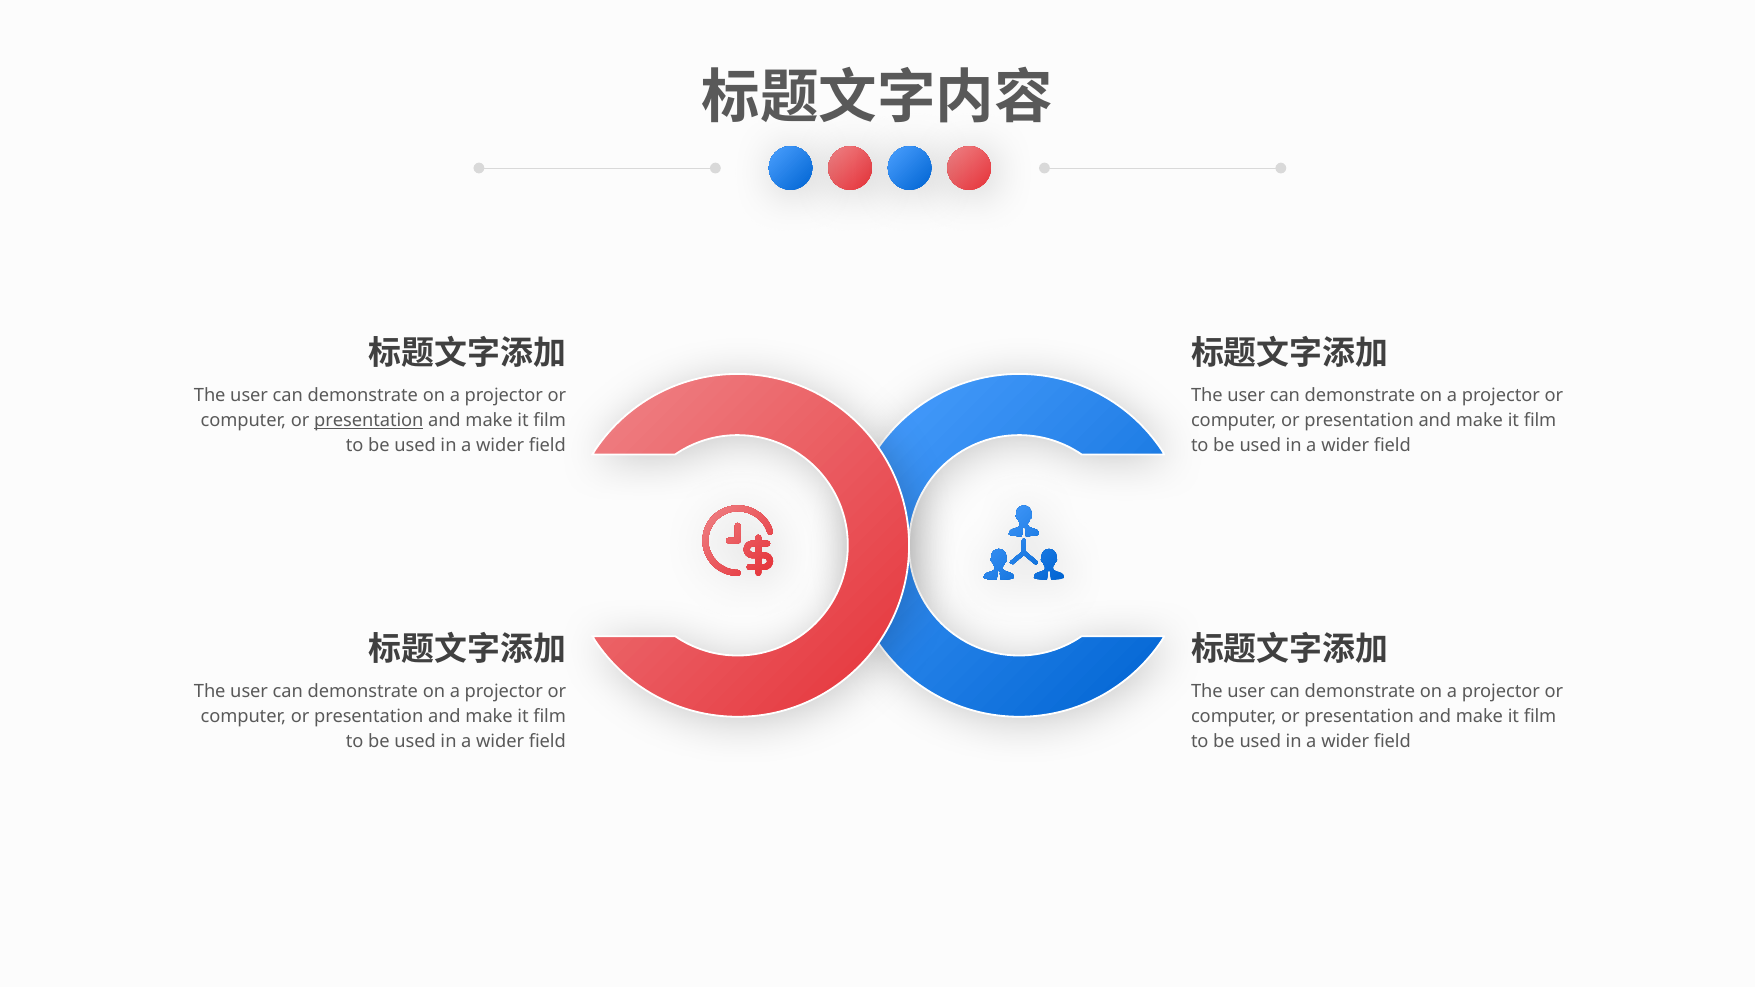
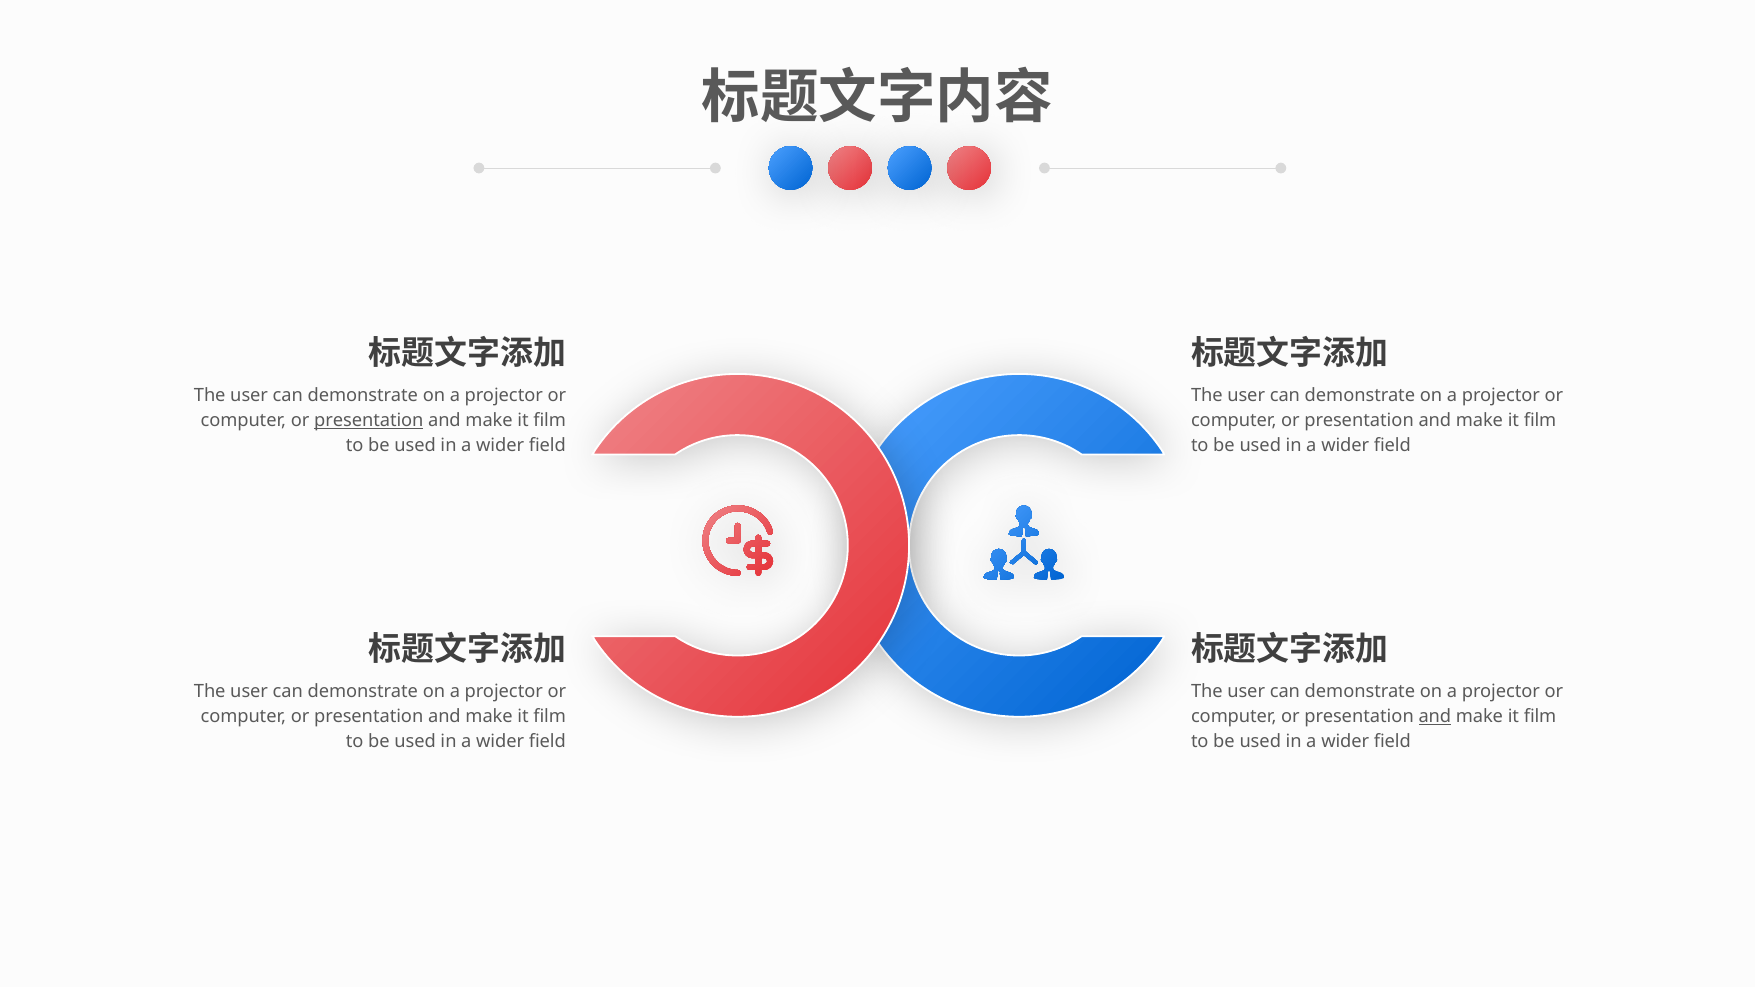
and at (1435, 717) underline: none -> present
